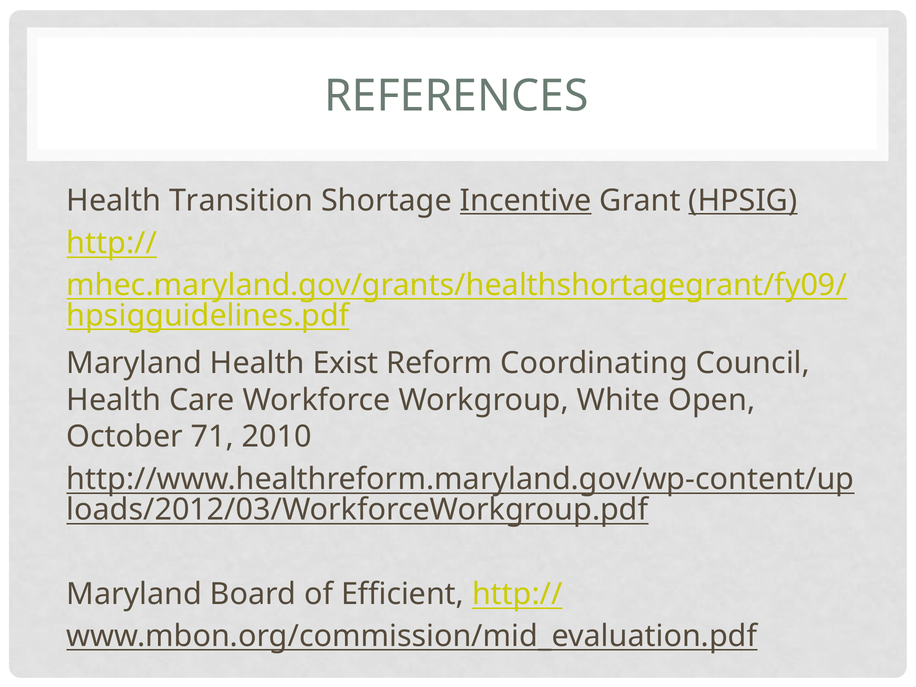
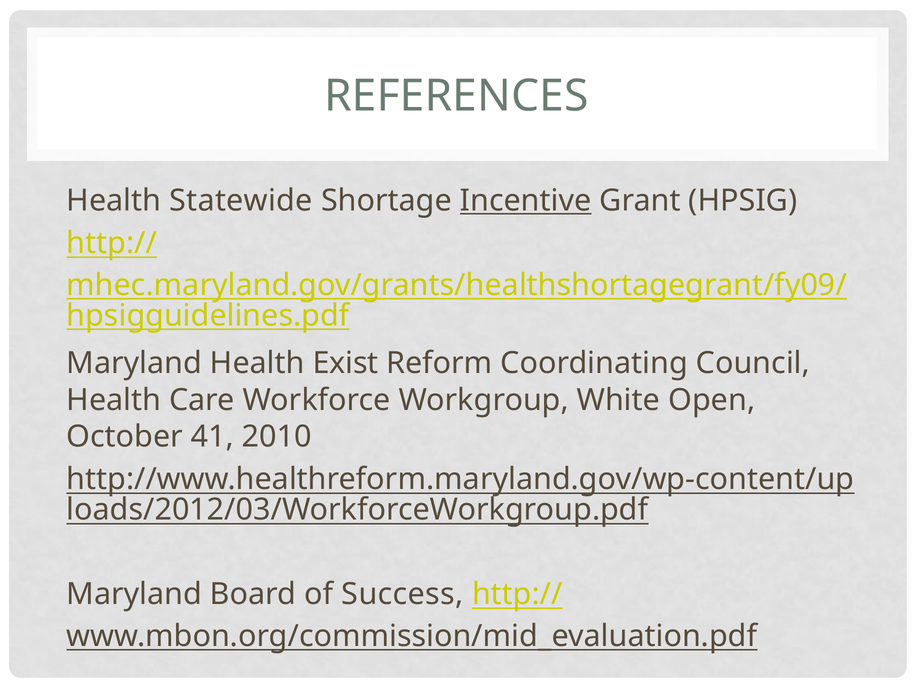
Transition: Transition -> Statewide
HPSIG underline: present -> none
71: 71 -> 41
Efficient: Efficient -> Success
